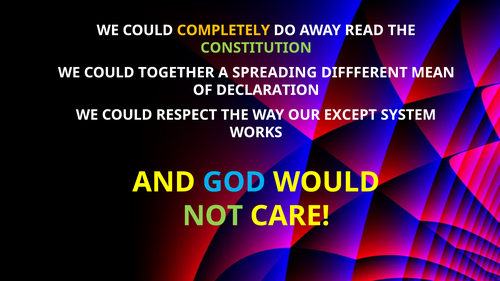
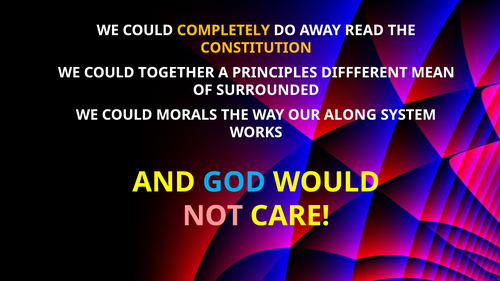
CONSTITUTION colour: light green -> yellow
SPREADING: SPREADING -> PRINCIPLES
DECLARATION: DECLARATION -> SURROUNDED
RESPECT: RESPECT -> MORALS
EXCEPT: EXCEPT -> ALONG
NOT colour: light green -> pink
